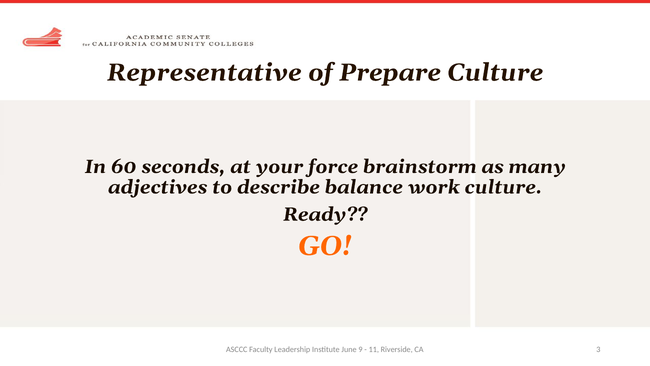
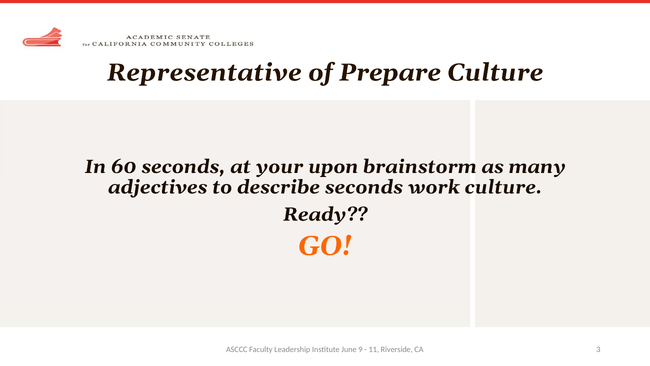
force: force -> upon
describe balance: balance -> seconds
